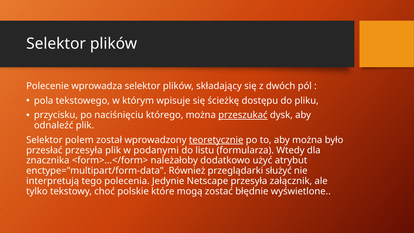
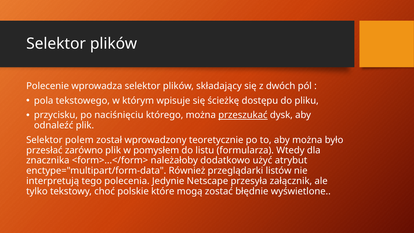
teoretycznie underline: present -> none
przesłać przesyła: przesyła -> zarówno
podanymi: podanymi -> pomysłem
służyć: służyć -> listów
